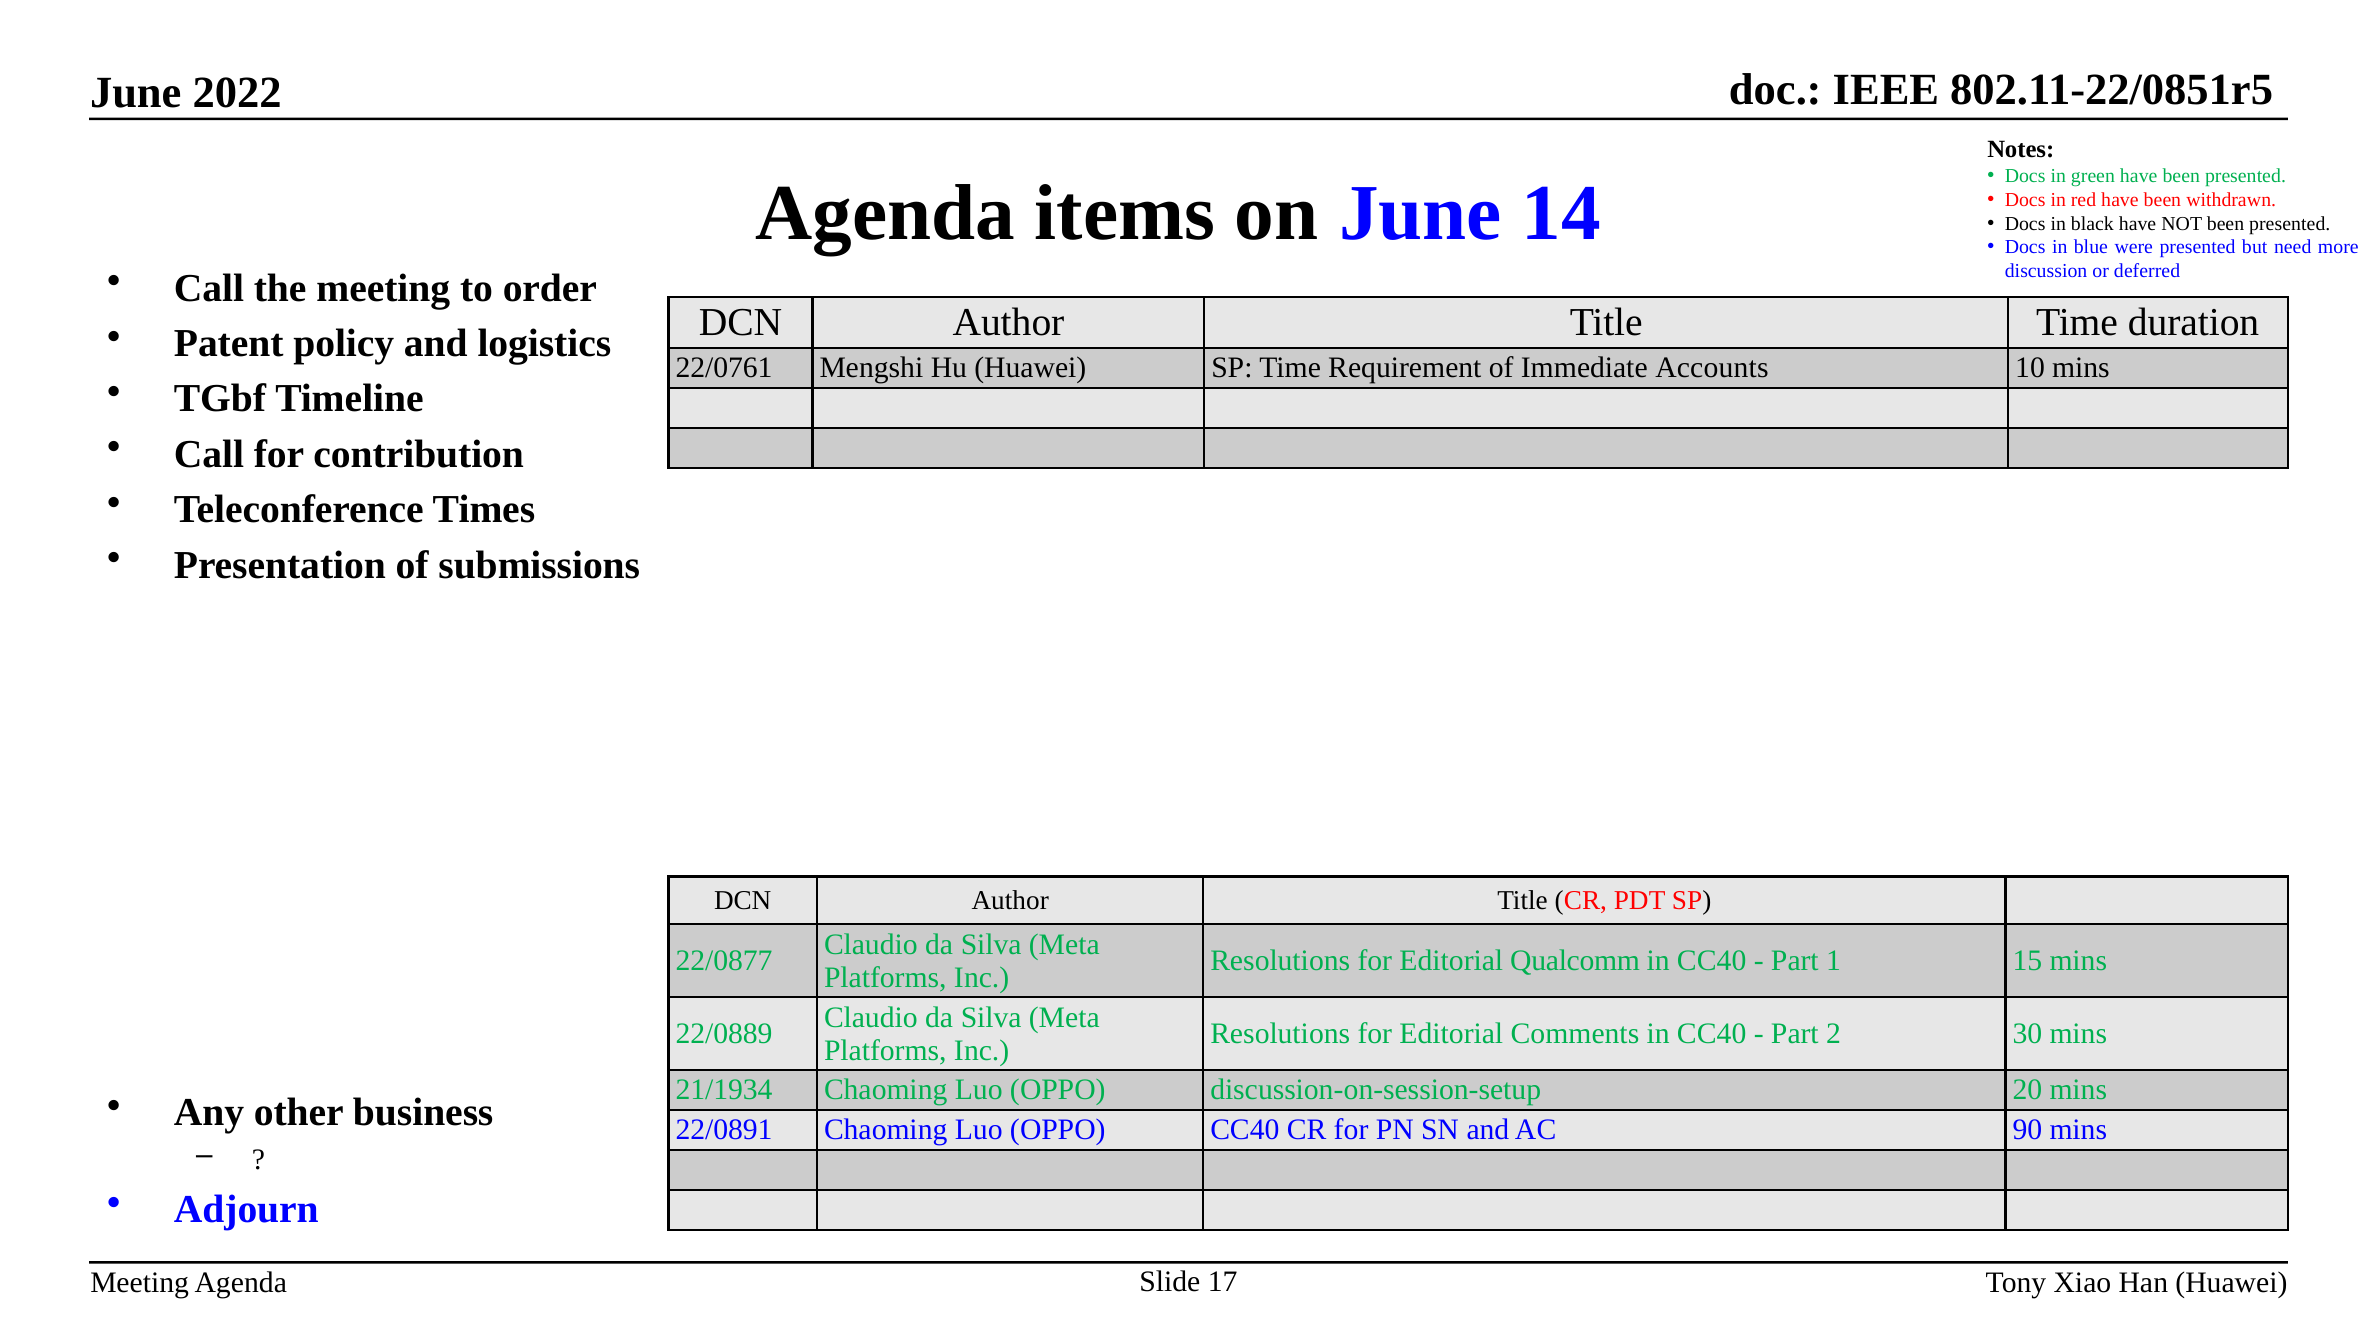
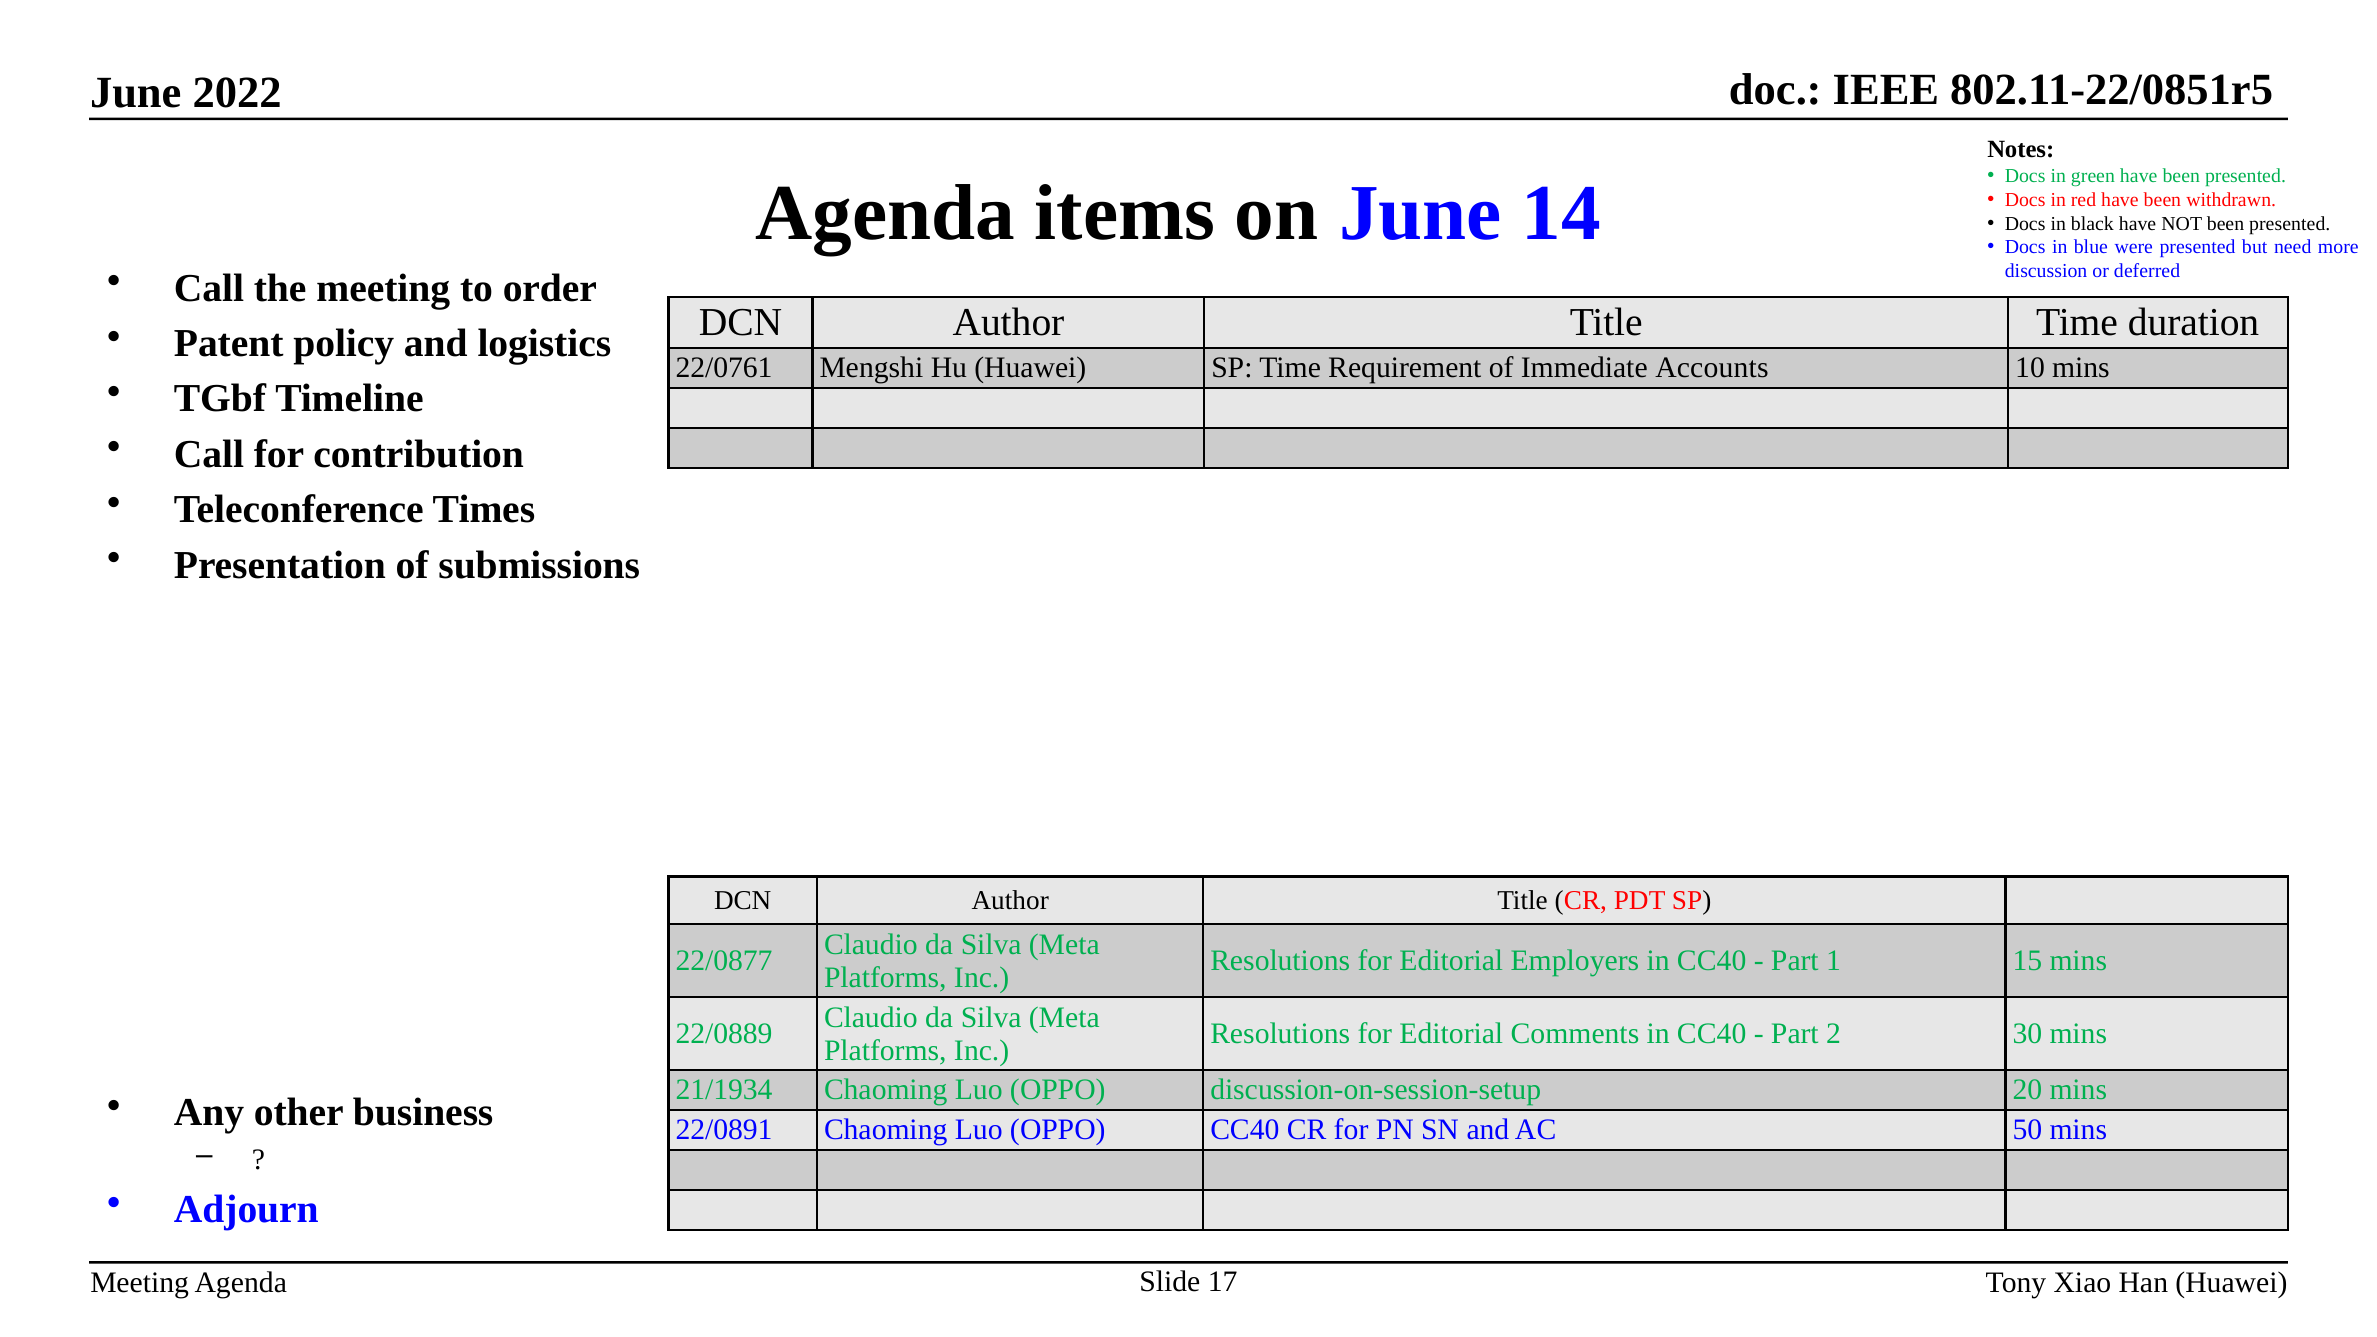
Qualcomm: Qualcomm -> Employers
90: 90 -> 50
